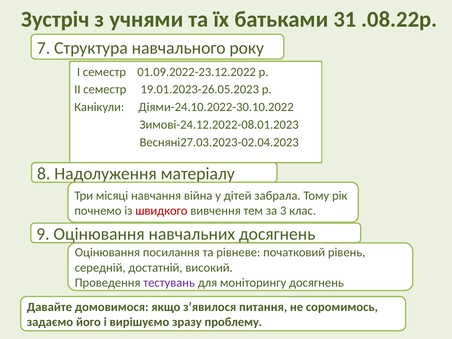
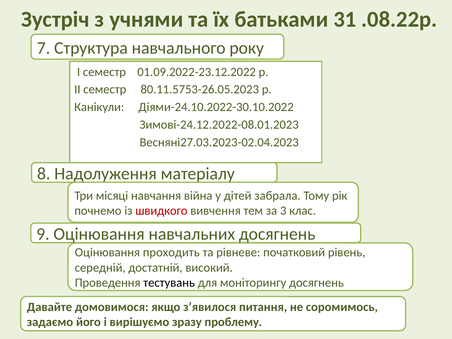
19.01.2023-26.05.2023: 19.01.2023-26.05.2023 -> 80.11.5753-26.05.2023
посилання: посилання -> проходить
тестувань colour: purple -> black
